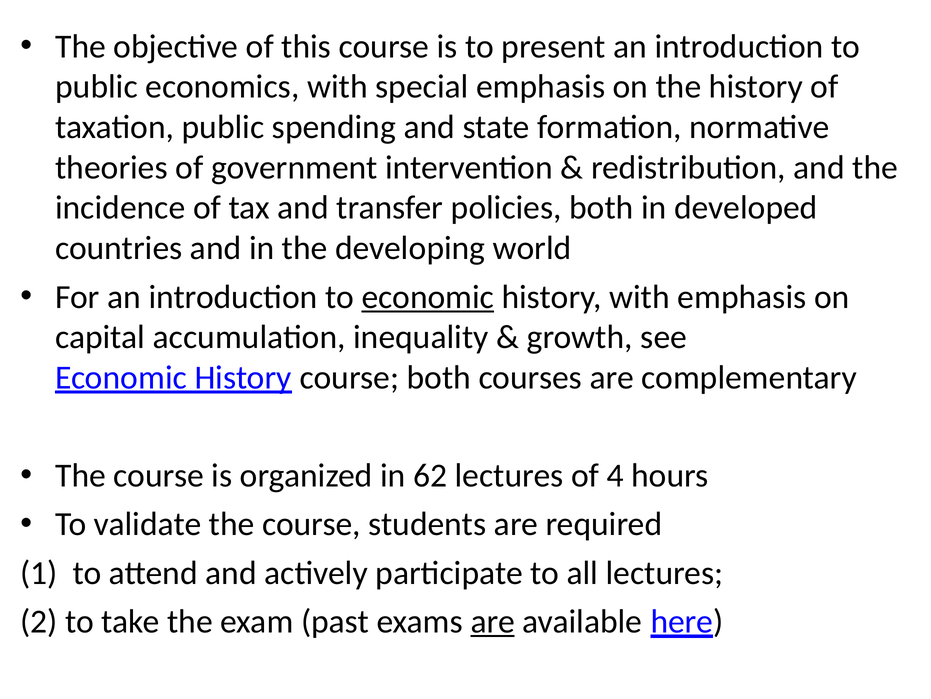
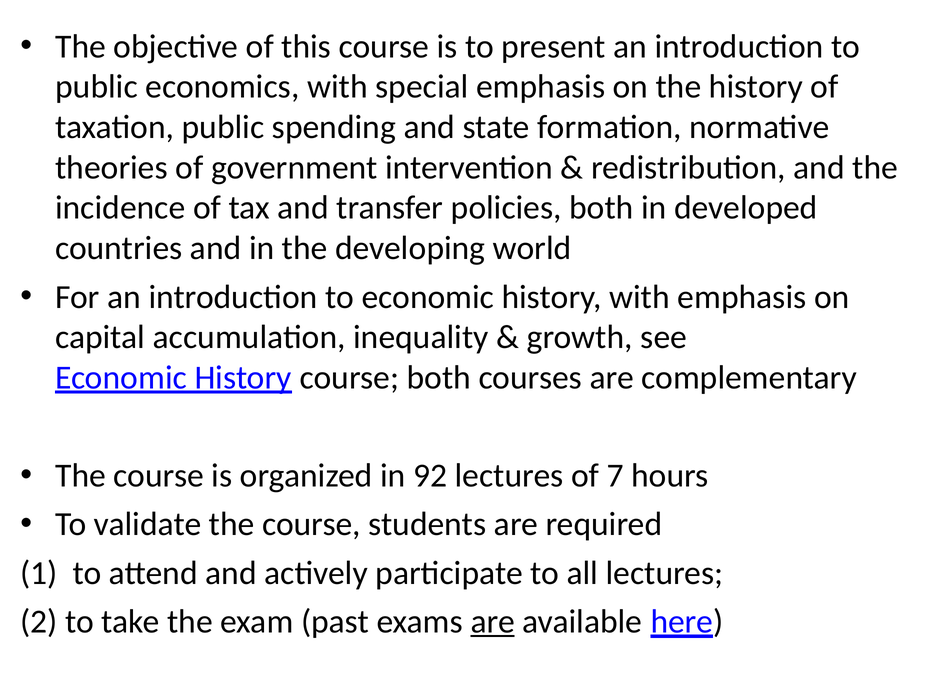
economic at (428, 297) underline: present -> none
62: 62 -> 92
4: 4 -> 7
